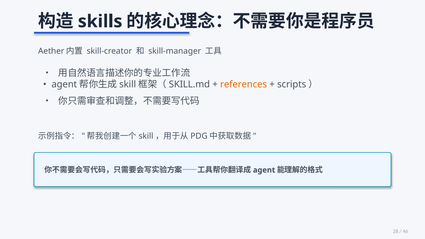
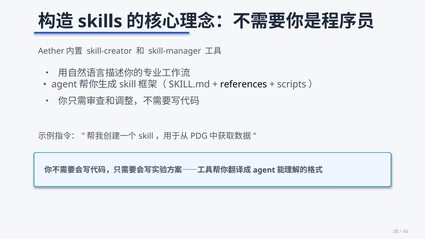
references colour: orange -> black
